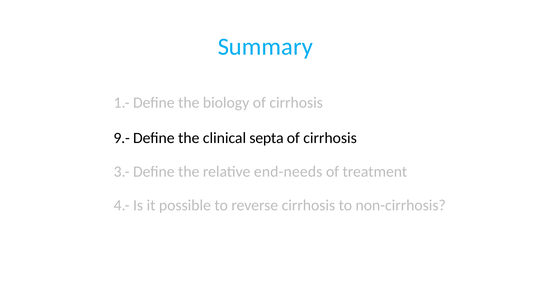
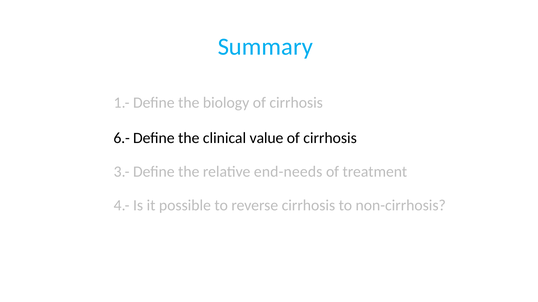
9.-: 9.- -> 6.-
septa: septa -> value
